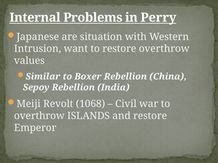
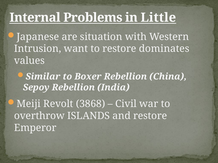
Perry: Perry -> Little
restore overthrow: overthrow -> dominates
1068: 1068 -> 3868
